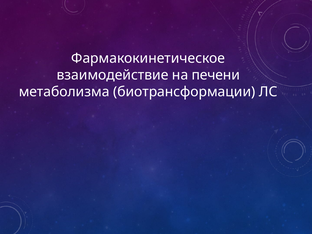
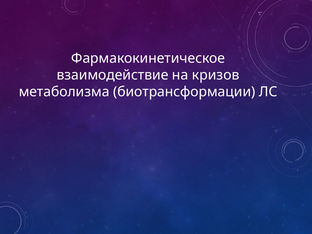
печени: печени -> кризов
